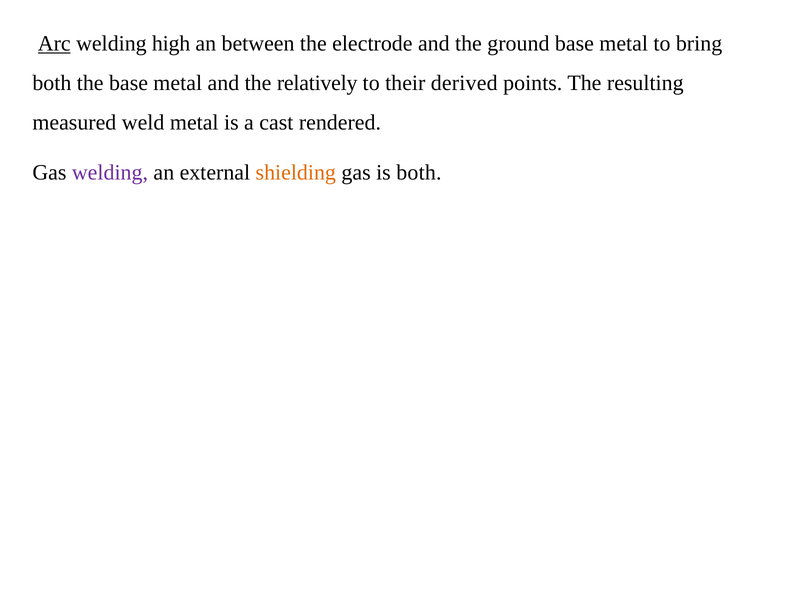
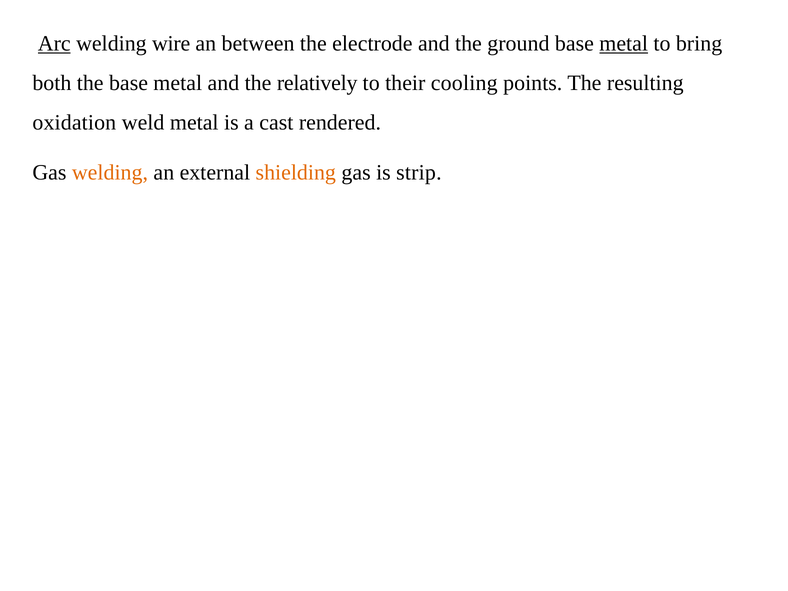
high: high -> wire
metal at (624, 44) underline: none -> present
derived: derived -> cooling
measured: measured -> oxidation
welding at (110, 173) colour: purple -> orange
is both: both -> strip
